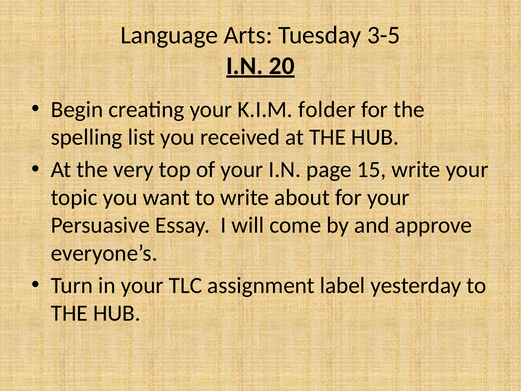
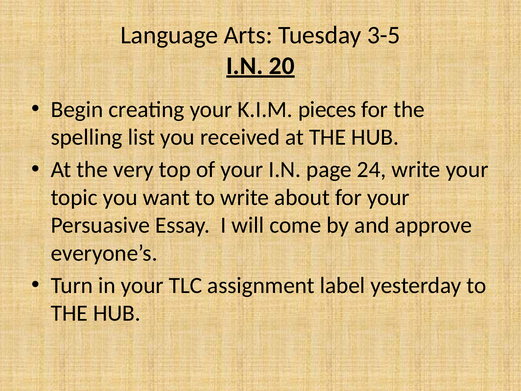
folder: folder -> pieces
15: 15 -> 24
